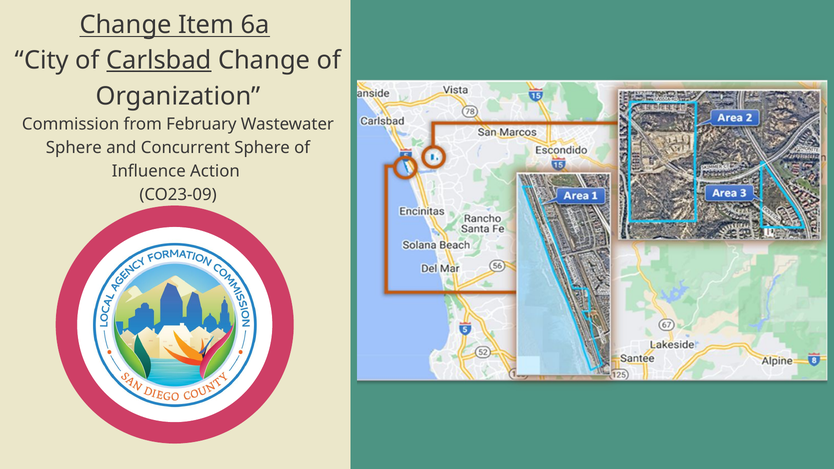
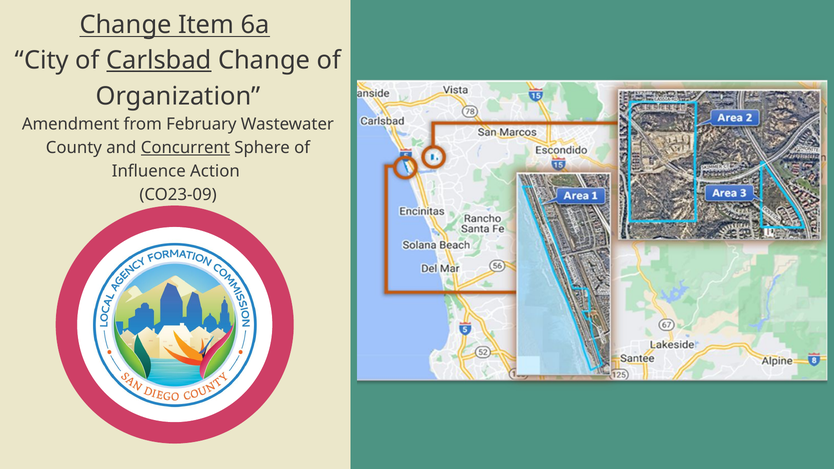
Commission: Commission -> Amendment
Sphere at (74, 148): Sphere -> County
Concurrent underline: none -> present
